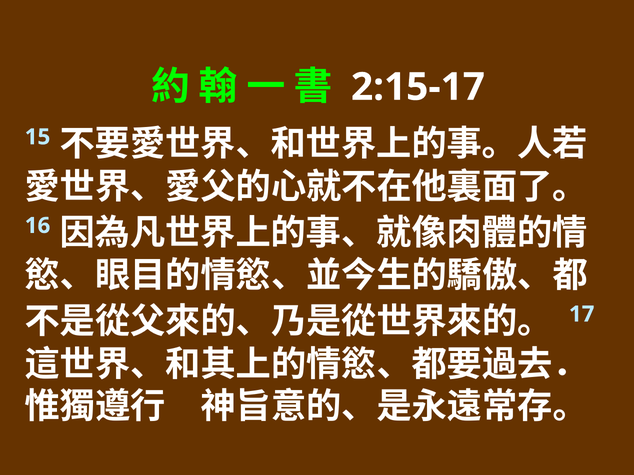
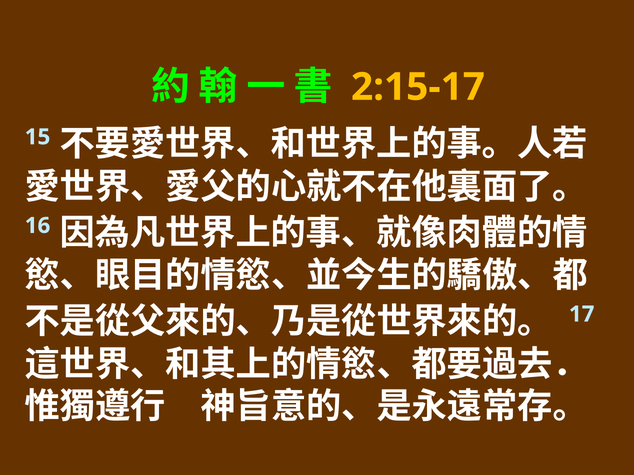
2:15-17 colour: white -> yellow
